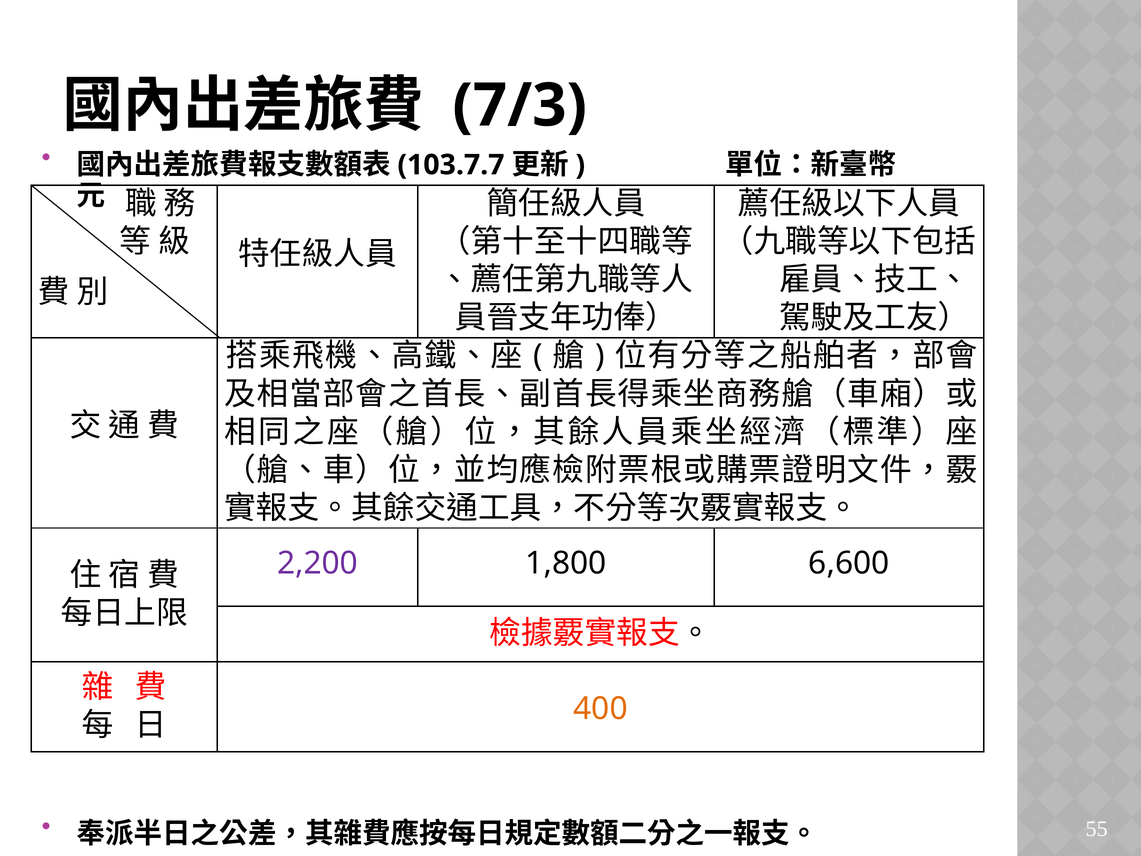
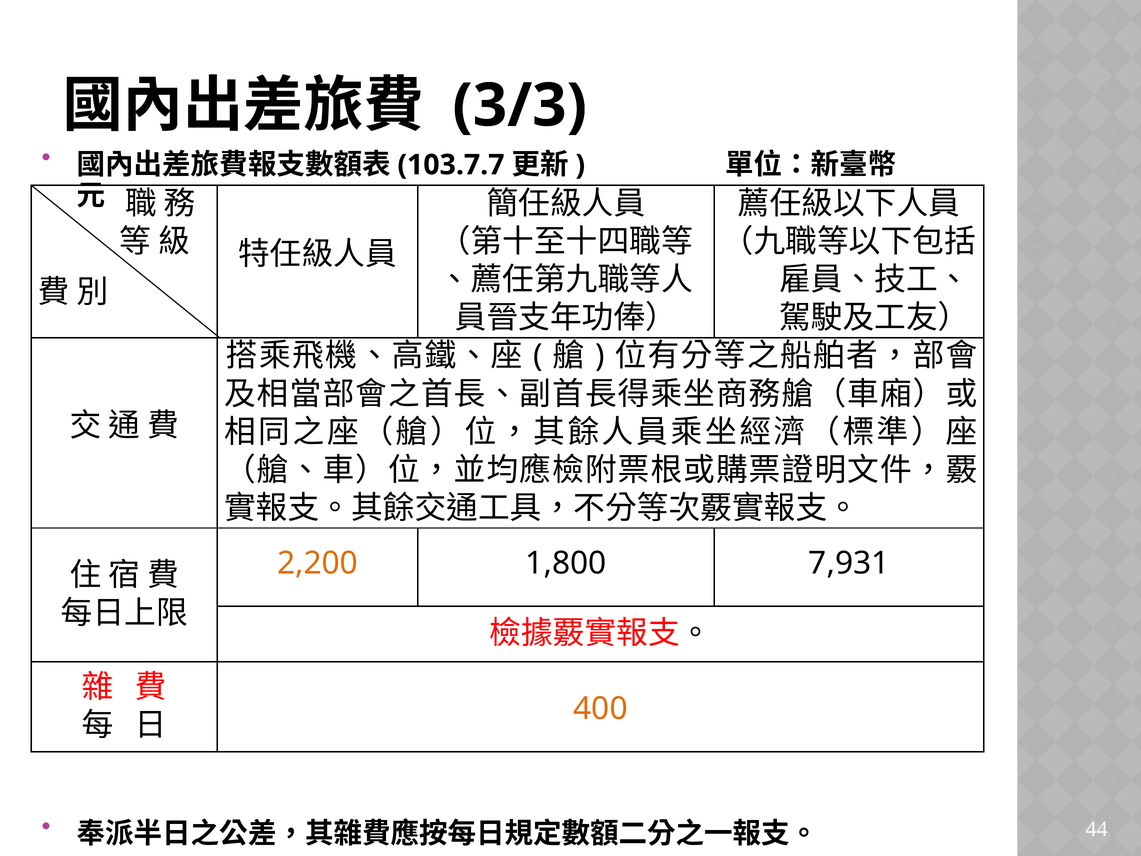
7/3: 7/3 -> 3/3
2,200 colour: purple -> orange
6,600: 6,600 -> 7,931
55: 55 -> 44
